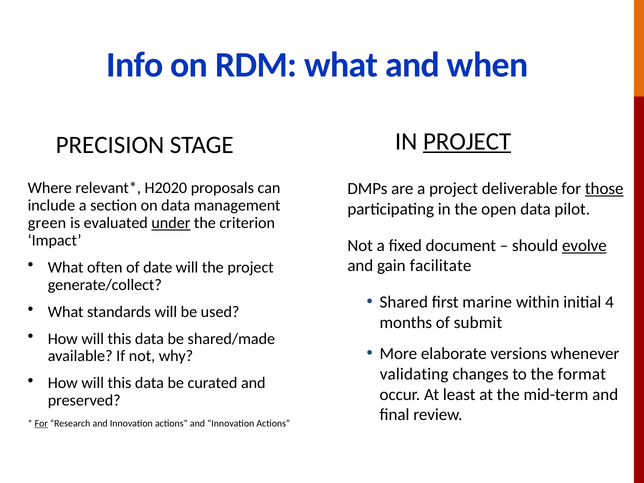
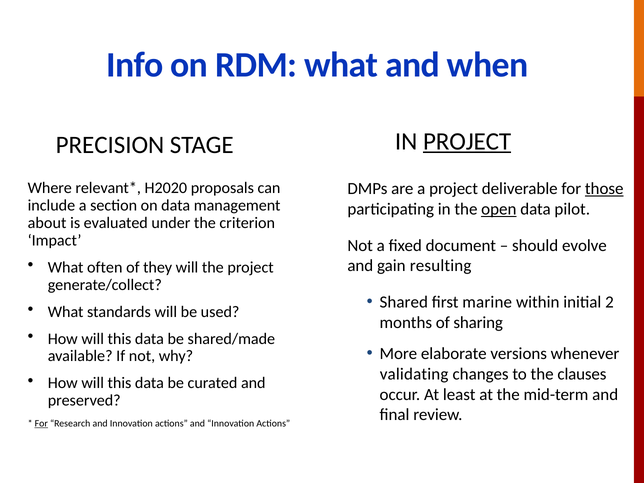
open underline: none -> present
green: green -> about
under underline: present -> none
evolve underline: present -> none
date: date -> they
facilitate: facilitate -> resulting
4: 4 -> 2
submit: submit -> sharing
format: format -> clauses
